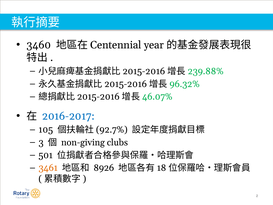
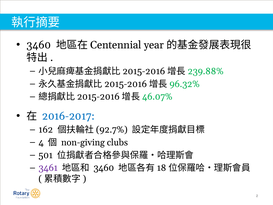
105: 105 -> 162
3: 3 -> 4
3461 colour: orange -> purple
8926 at (104, 168): 8926 -> 3460
